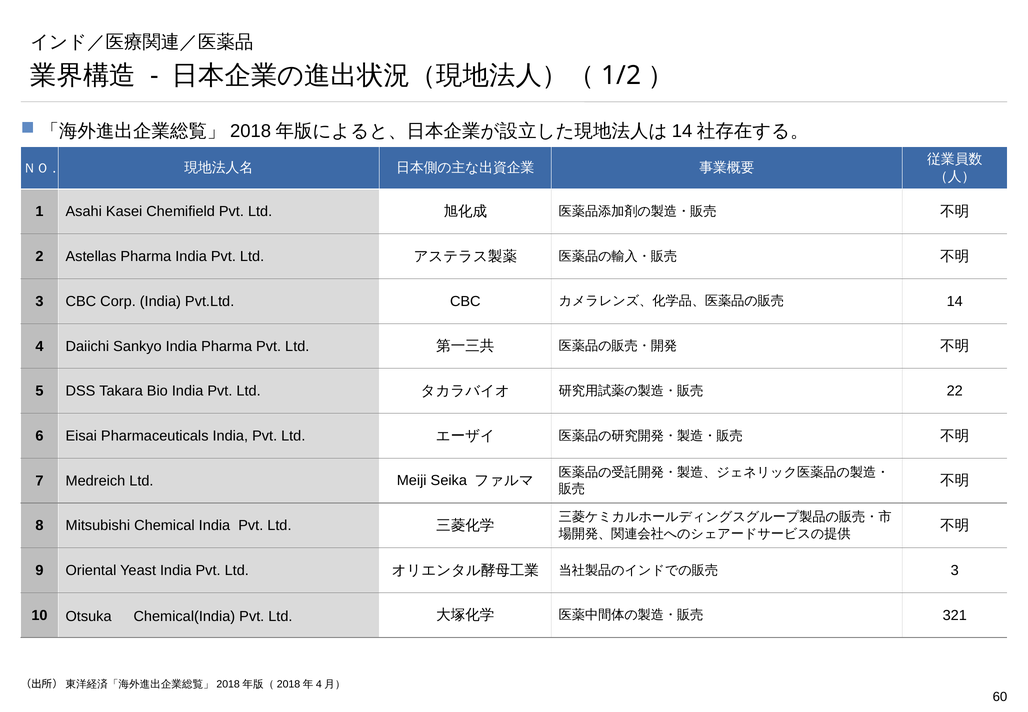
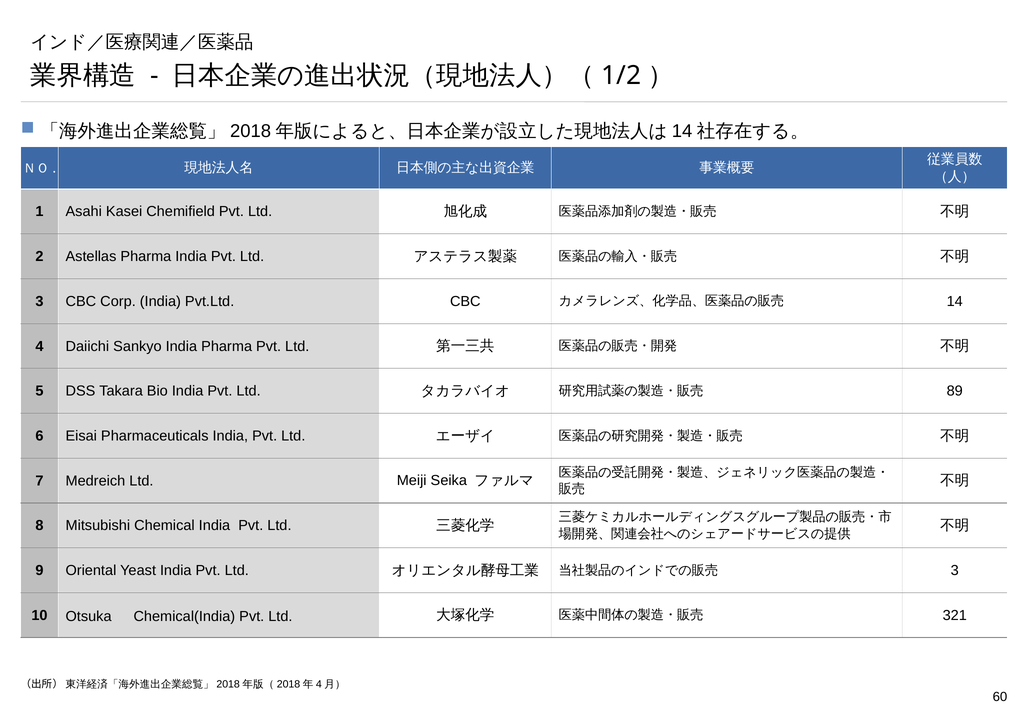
22: 22 -> 89
